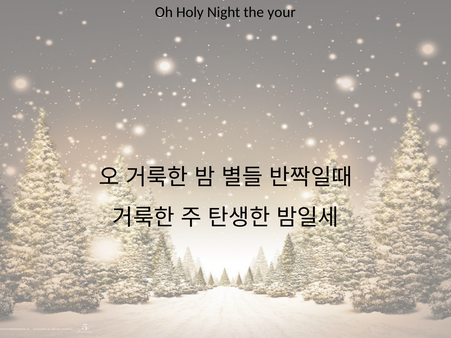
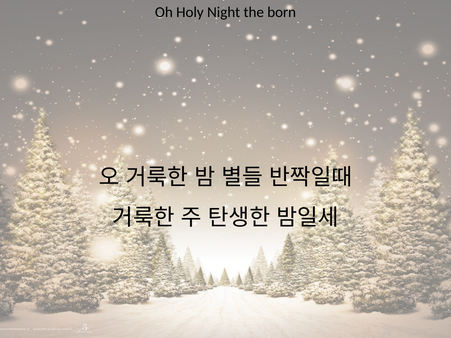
your: your -> born
